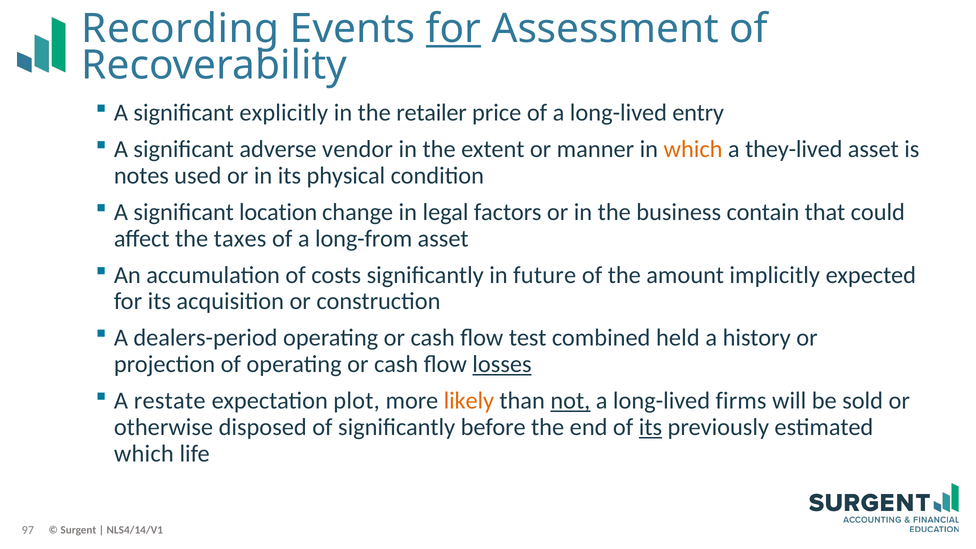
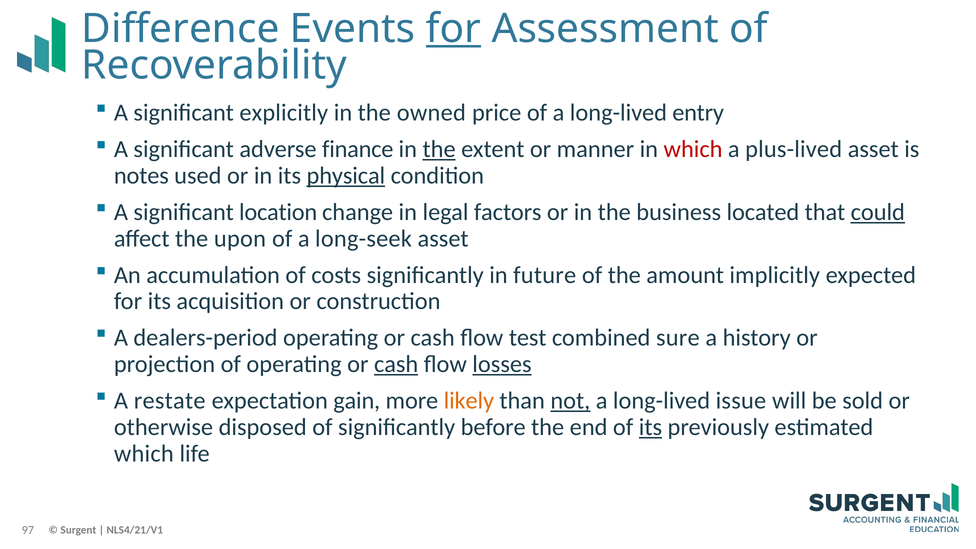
Recording: Recording -> Difference
retailer: retailer -> owned
vendor: vendor -> finance
the at (439, 149) underline: none -> present
which at (693, 149) colour: orange -> red
they-lived: they-lived -> plus-lived
physical underline: none -> present
contain: contain -> located
could underline: none -> present
taxes: taxes -> upon
long-from: long-from -> long-seek
held: held -> sure
cash at (396, 364) underline: none -> present
plot: plot -> gain
firms: firms -> issue
NLS4/14/V1: NLS4/14/V1 -> NLS4/21/V1
